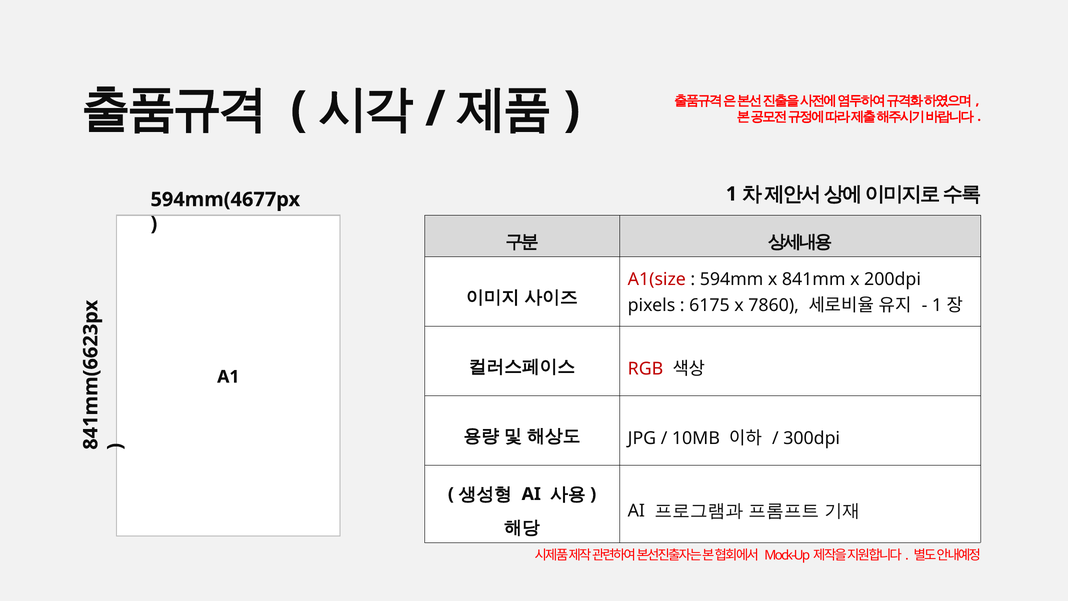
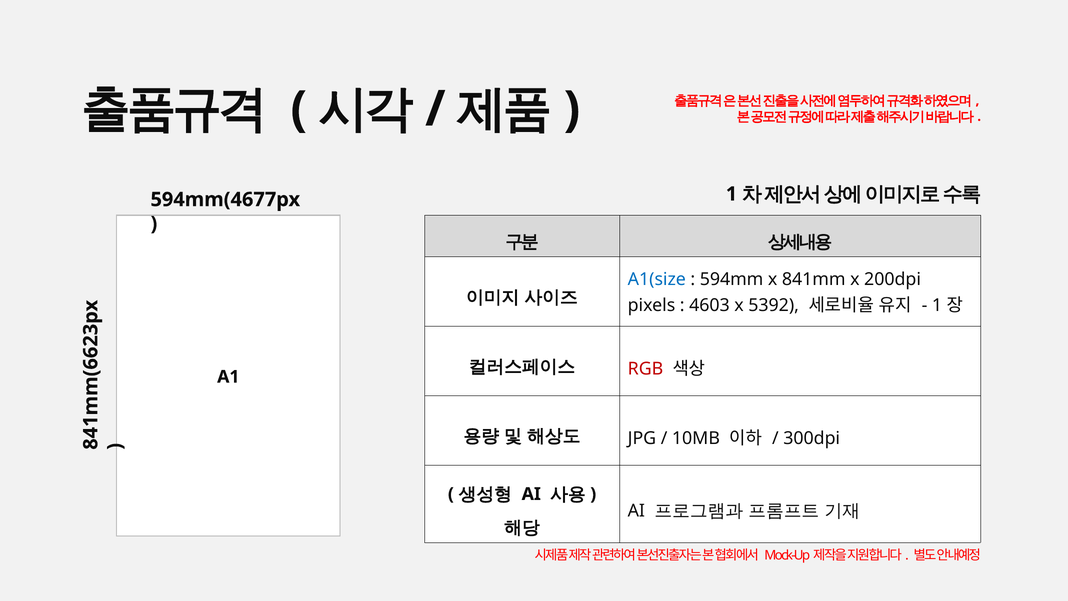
A1(size colour: red -> blue
6175: 6175 -> 4603
7860: 7860 -> 5392
